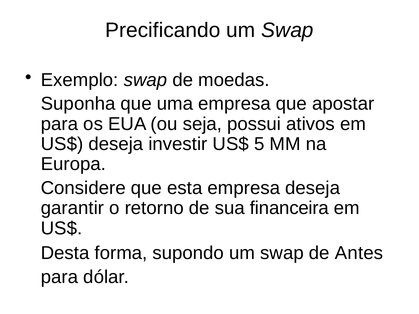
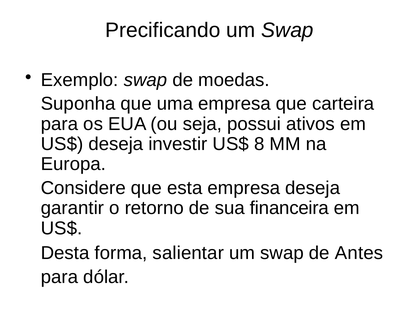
apostar: apostar -> carteira
5: 5 -> 8
supondo: supondo -> salientar
